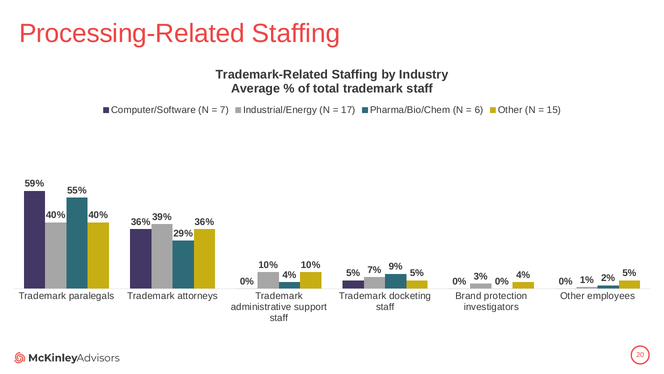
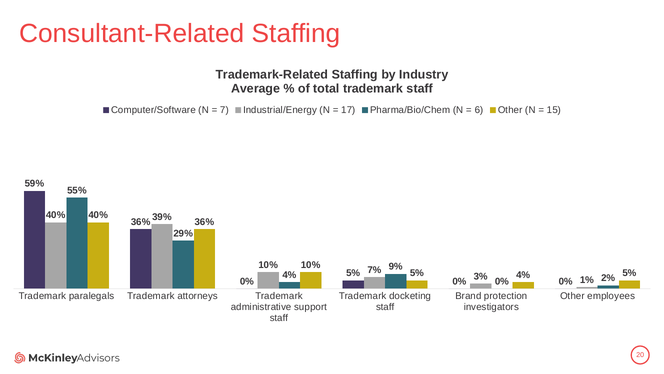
Processing-Related: Processing-Related -> Consultant-Related
